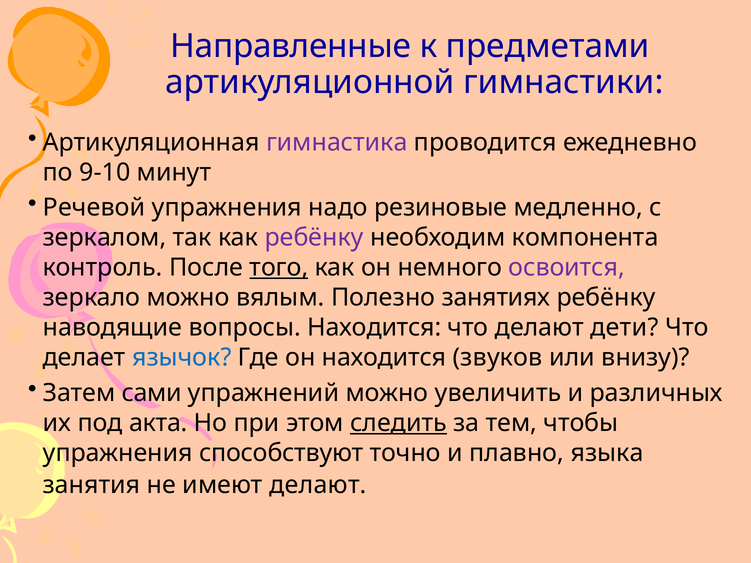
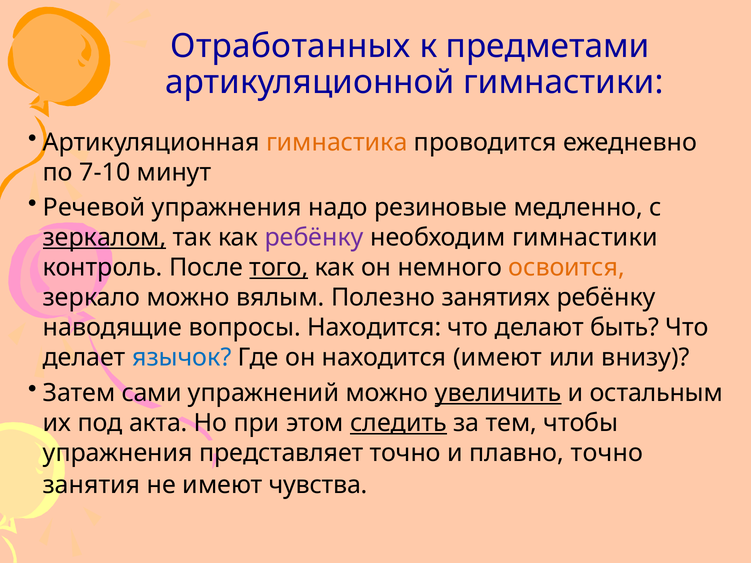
Направленные: Направленные -> Отработанных
гимнастика colour: purple -> orange
9-10: 9-10 -> 7-10
зеркалом underline: none -> present
необходим компонента: компонента -> гимнастики
освоится colour: purple -> orange
дети: дети -> быть
находится звуков: звуков -> имеют
увеличить underline: none -> present
различных: различных -> остальным
способствуют: способствуют -> представляет
плавно языка: языка -> точно
имеют делают: делают -> чувства
